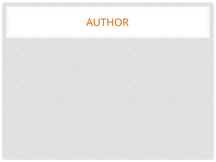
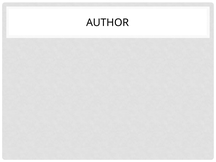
AUTHOR colour: orange -> black
